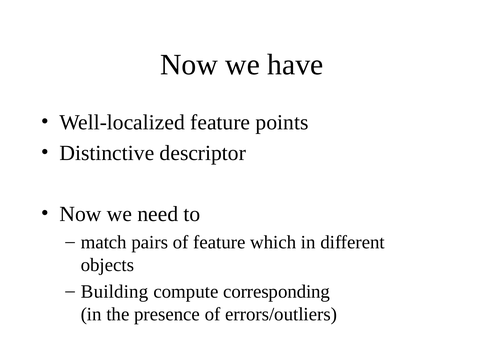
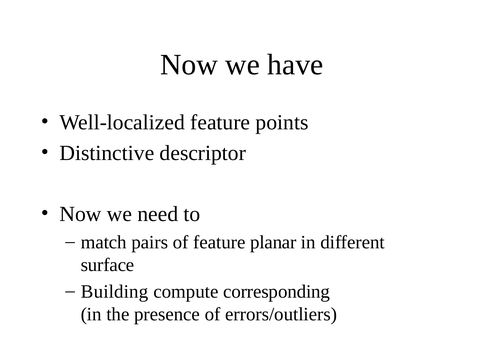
which: which -> planar
objects: objects -> surface
